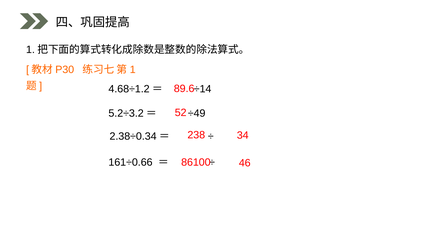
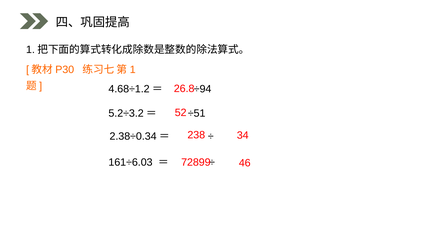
89.6: 89.6 -> 26.8
÷14: ÷14 -> ÷94
÷49: ÷49 -> ÷51
161÷0.66: 161÷0.66 -> 161÷6.03
86100: 86100 -> 72899
